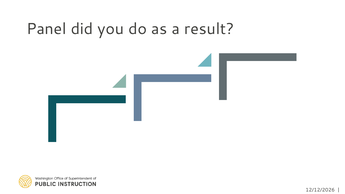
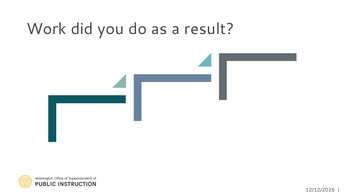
Panel: Panel -> Work
